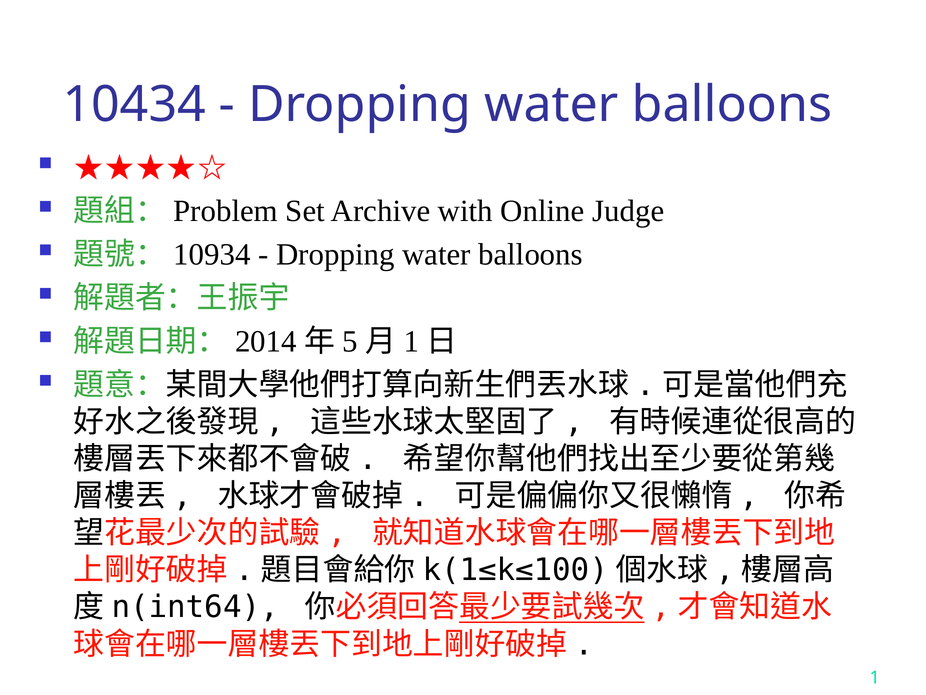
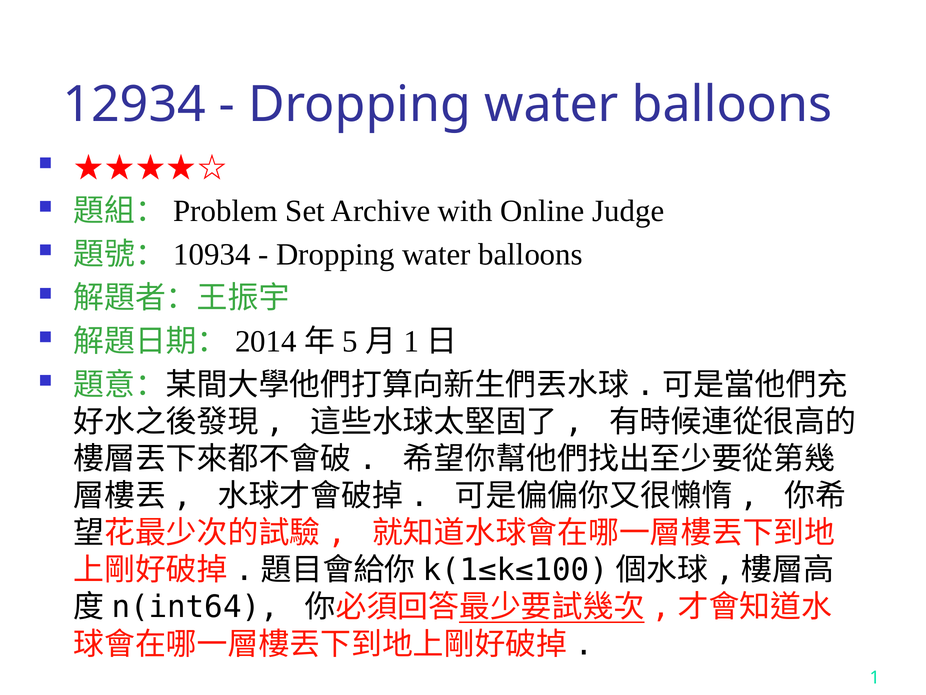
10434: 10434 -> 12934
